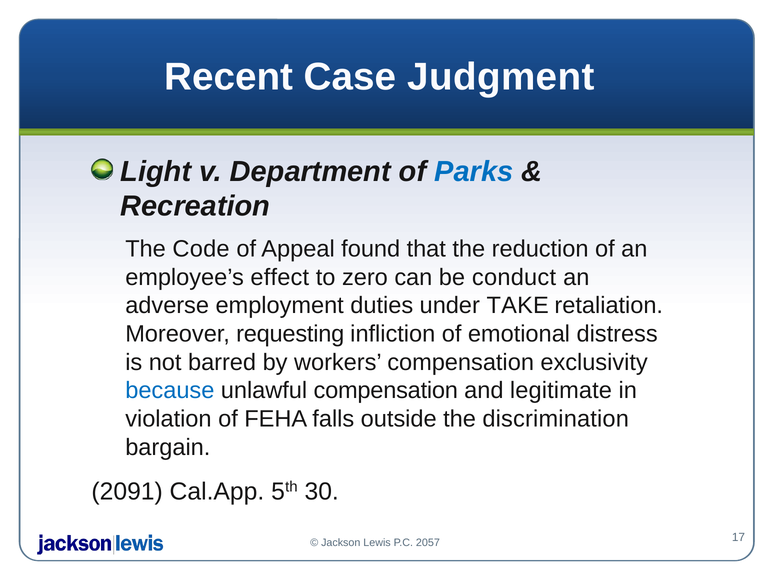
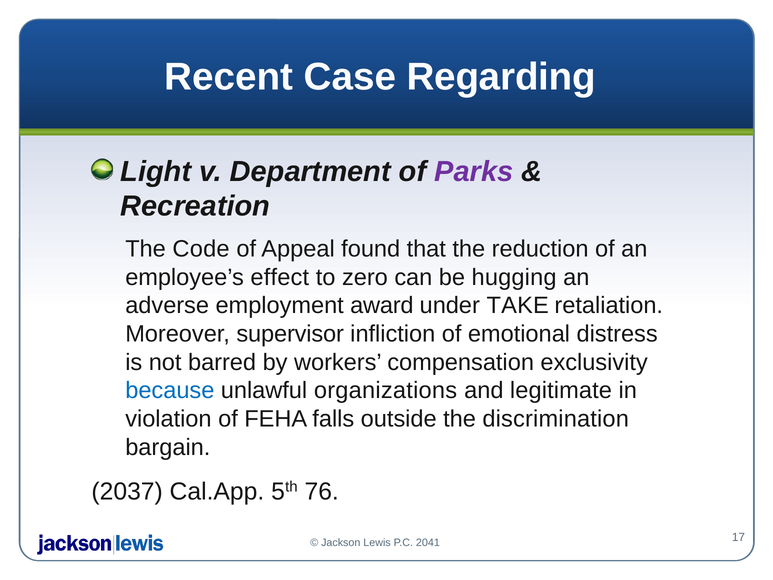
Judgment: Judgment -> Regarding
Parks colour: blue -> purple
conduct: conduct -> hugging
duties: duties -> award
requesting: requesting -> supervisor
unlawful compensation: compensation -> organizations
2091: 2091 -> 2037
30: 30 -> 76
2057: 2057 -> 2041
